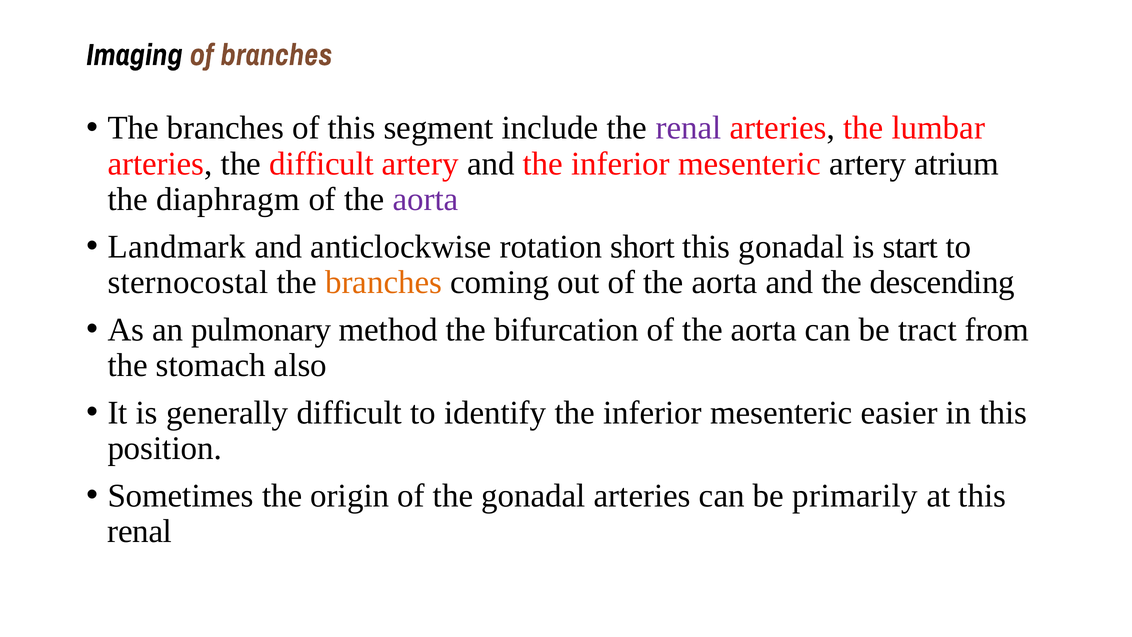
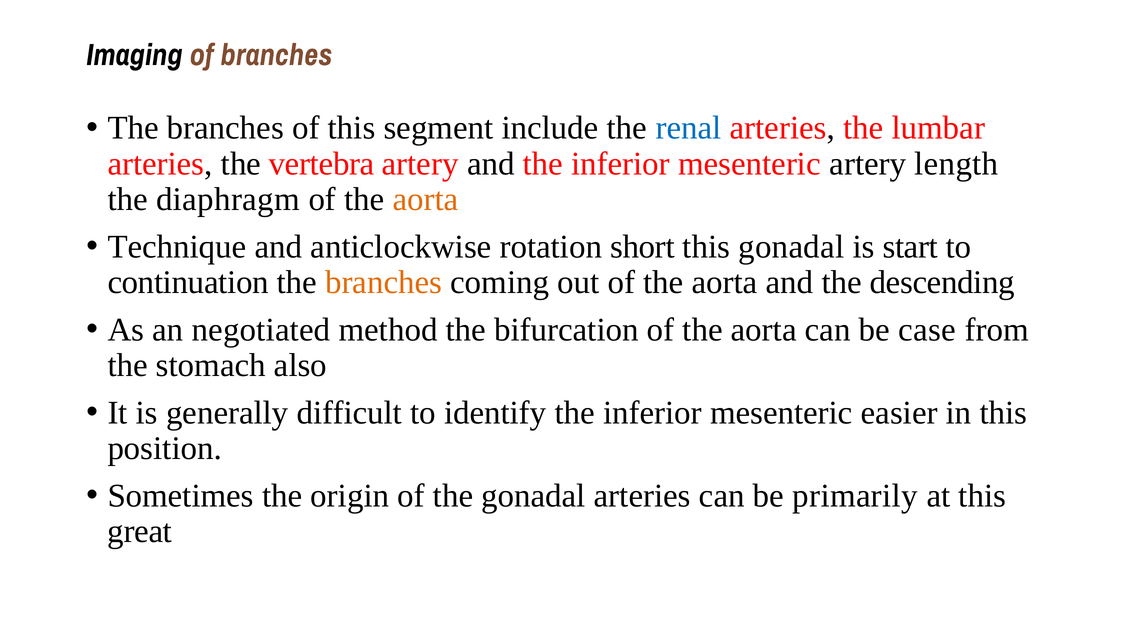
renal at (689, 128) colour: purple -> blue
the difficult: difficult -> vertebra
atrium: atrium -> length
aorta at (426, 199) colour: purple -> orange
Landmark: Landmark -> Technique
sternocostal: sternocostal -> continuation
pulmonary: pulmonary -> negotiated
tract: tract -> case
renal at (140, 531): renal -> great
